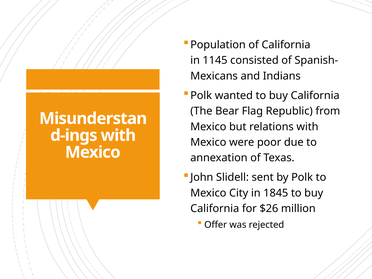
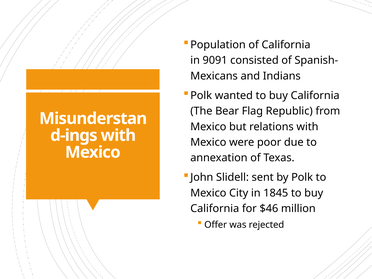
1145: 1145 -> 9091
$26: $26 -> $46
